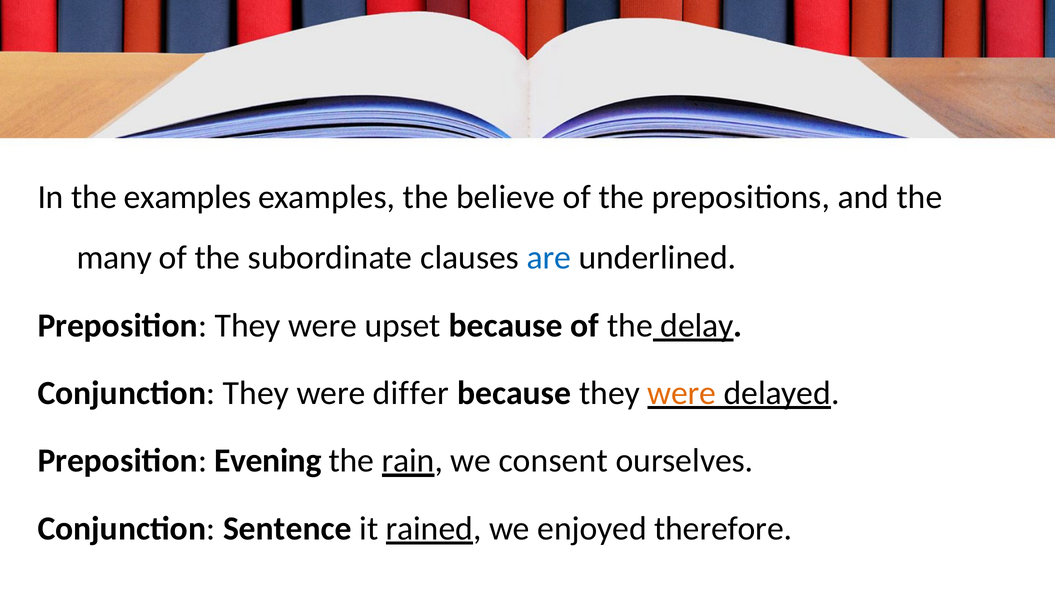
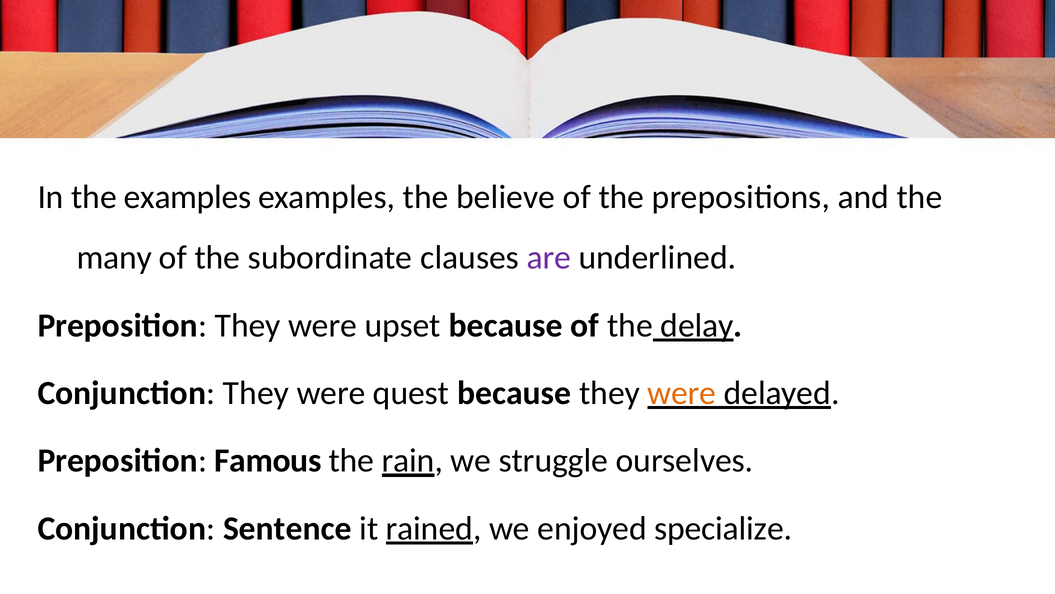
are colour: blue -> purple
differ: differ -> quest
Evening: Evening -> Famous
consent: consent -> struggle
therefore: therefore -> specialize
